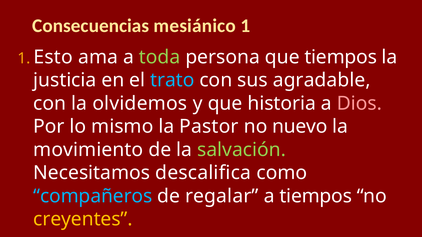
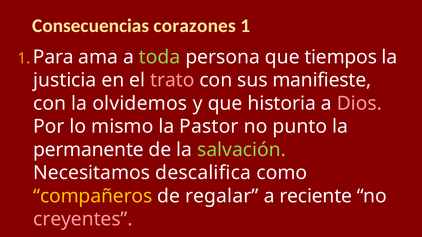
mesiánico: mesiánico -> corazones
Esto: Esto -> Para
trato colour: light blue -> pink
agradable: agradable -> manifieste
nuevo: nuevo -> punto
movimiento: movimiento -> permanente
compañeros colour: light blue -> yellow
a tiempos: tiempos -> reciente
creyentes colour: yellow -> pink
